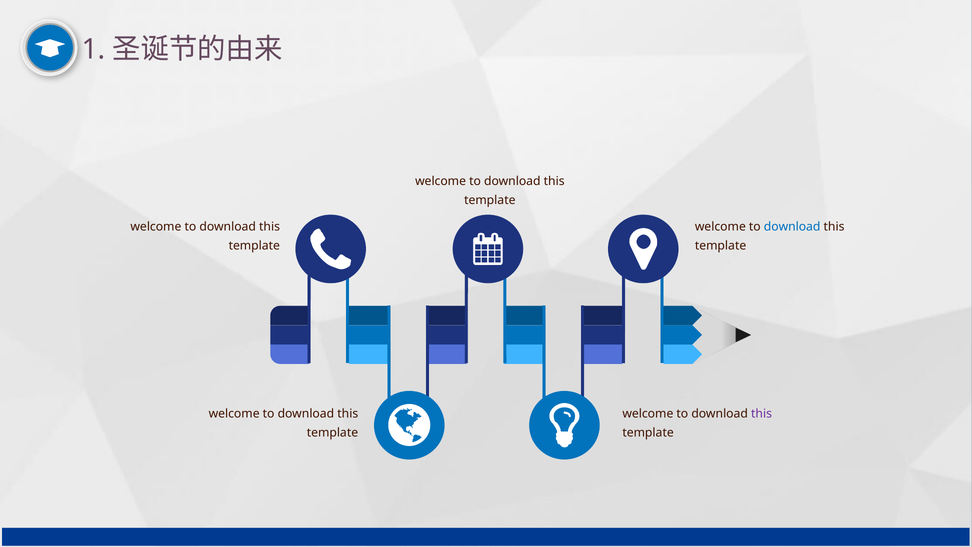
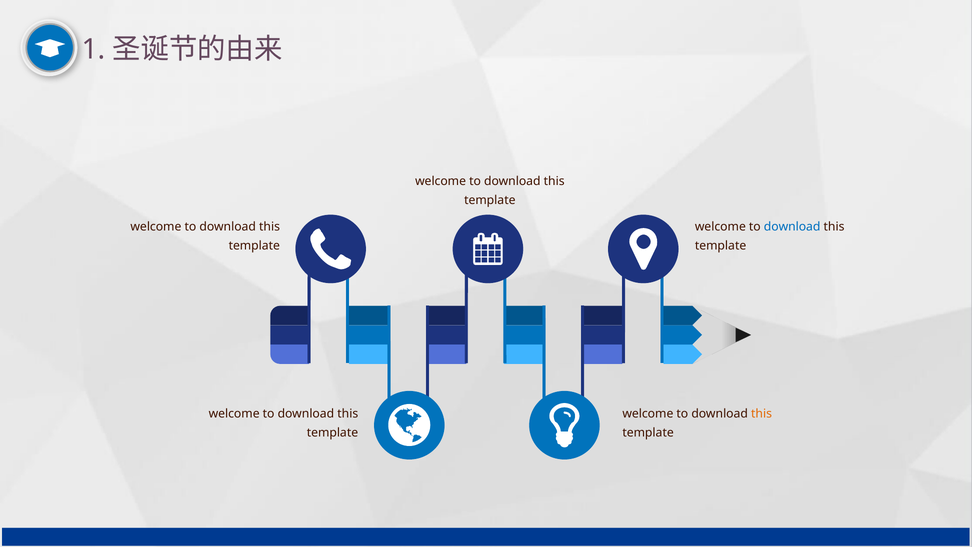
this at (762, 414) colour: purple -> orange
